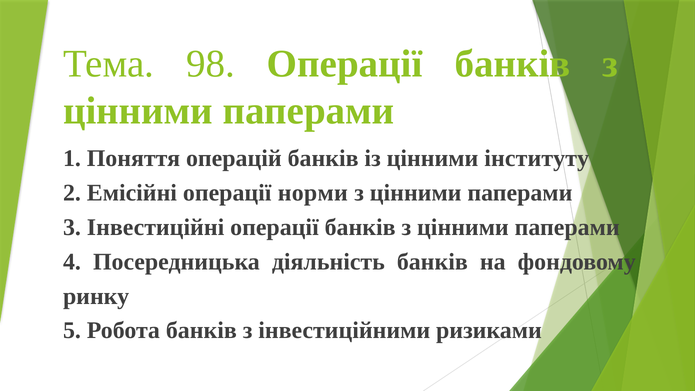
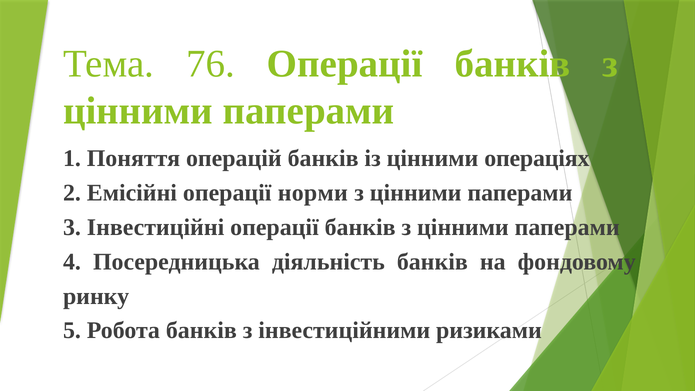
98: 98 -> 76
інституту: інституту -> операціях
